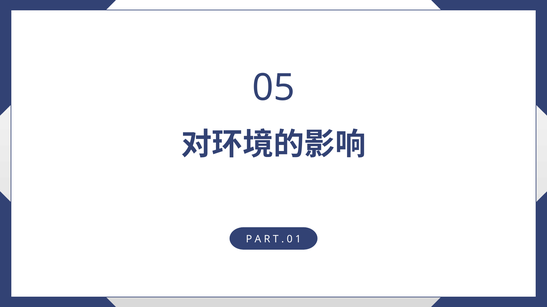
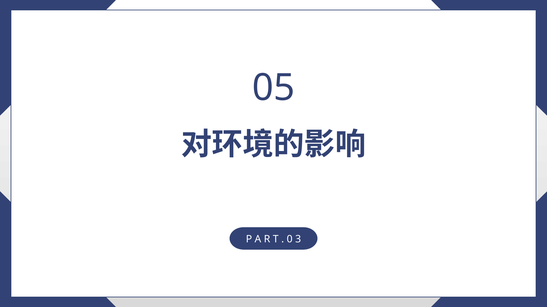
1: 1 -> 3
